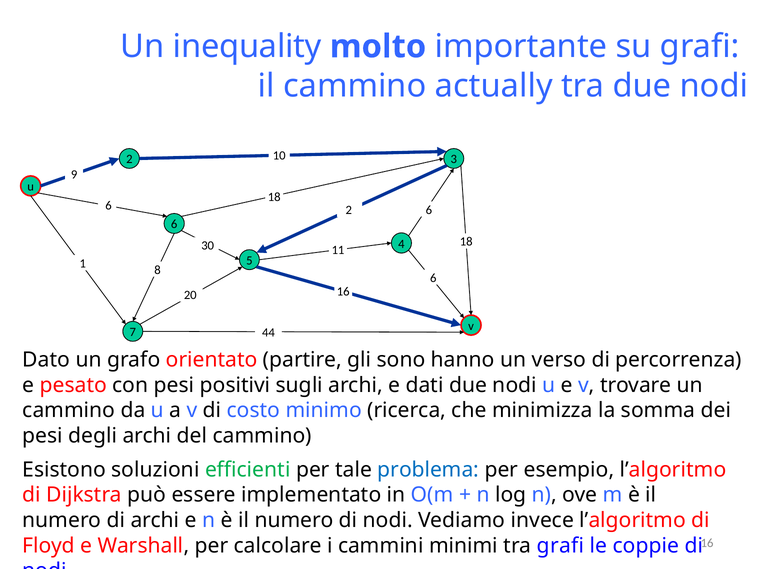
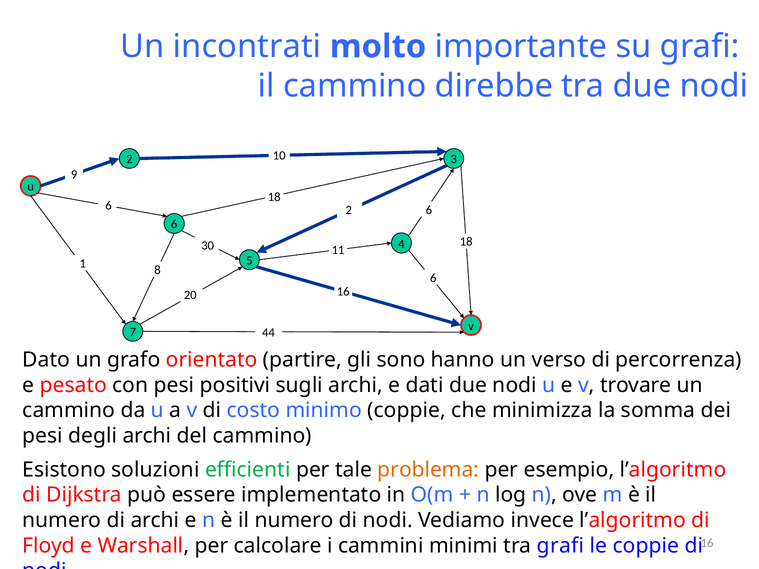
inequality: inequality -> incontrati
actually: actually -> direbbe
minimo ricerca: ricerca -> coppie
problema colour: blue -> orange
